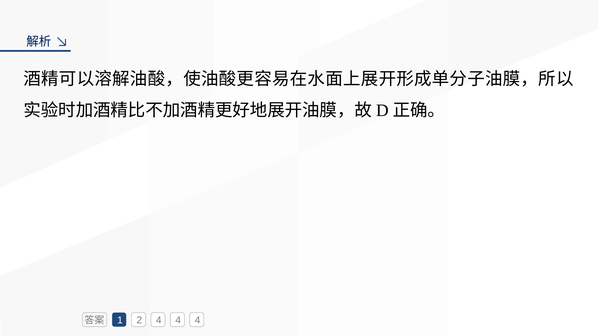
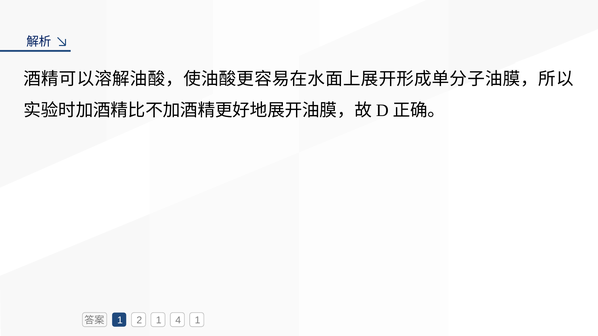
2 4: 4 -> 1
4 at (198, 321): 4 -> 1
